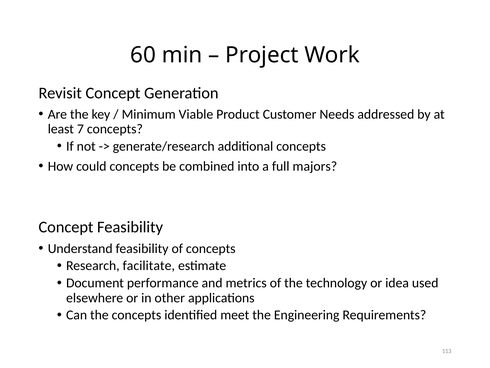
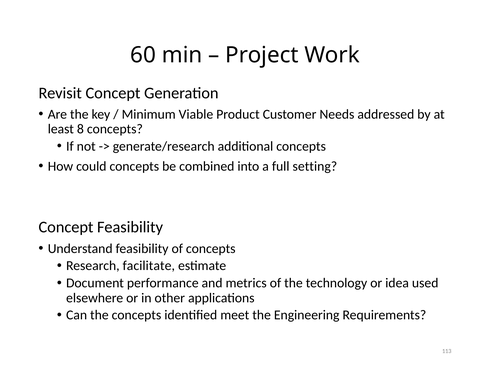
7: 7 -> 8
majors: majors -> setting
